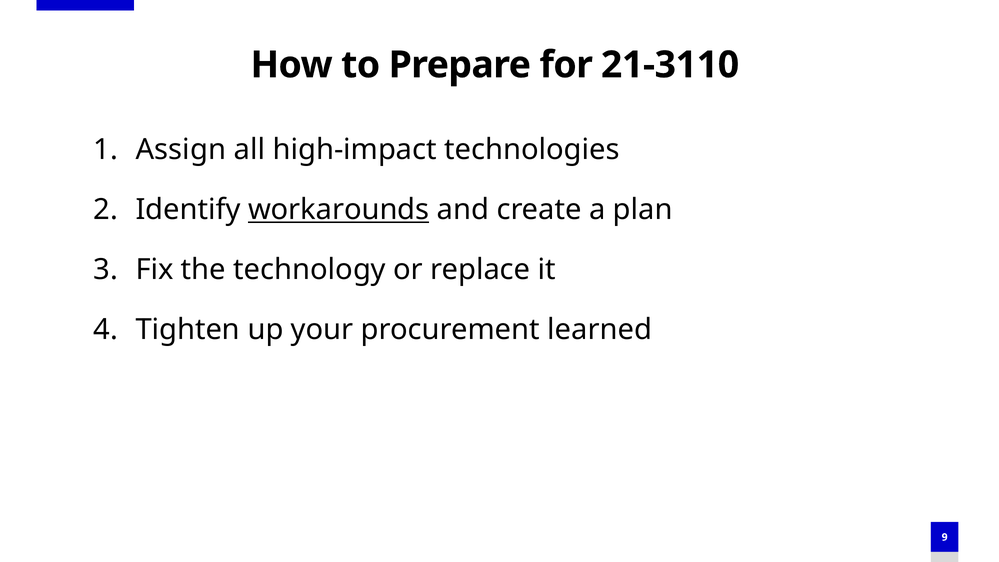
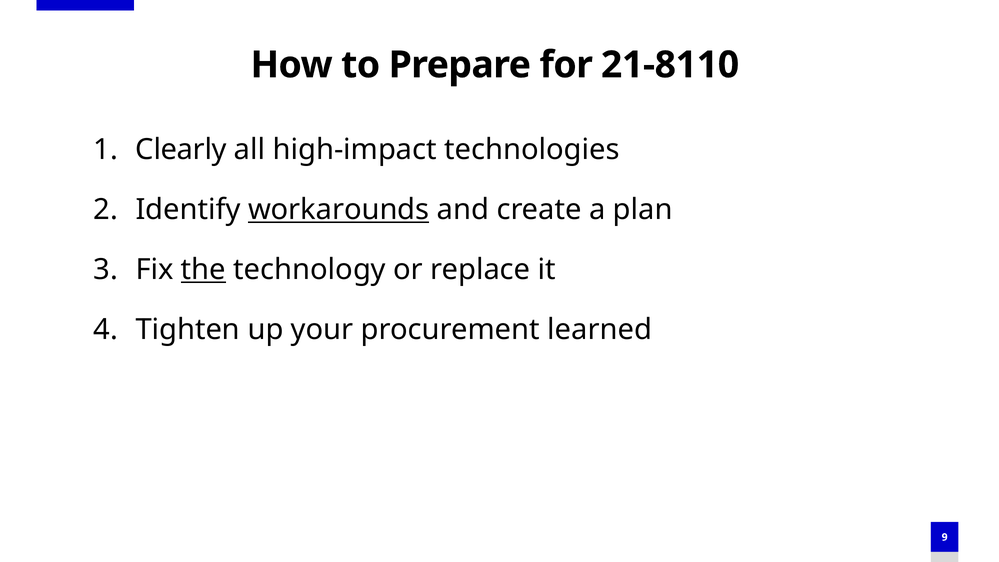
21-3110: 21-3110 -> 21-8110
Assign: Assign -> Clearly
the underline: none -> present
